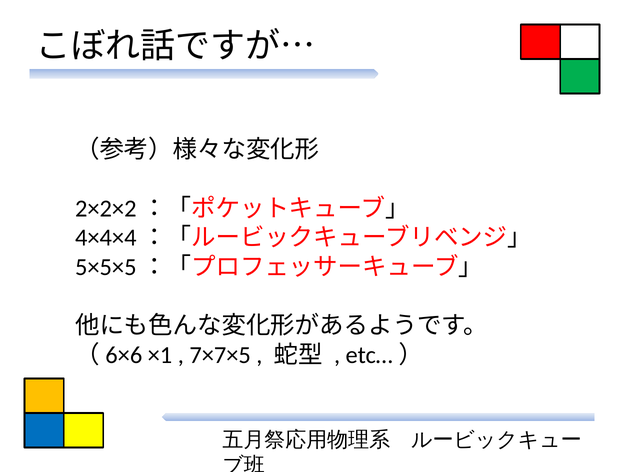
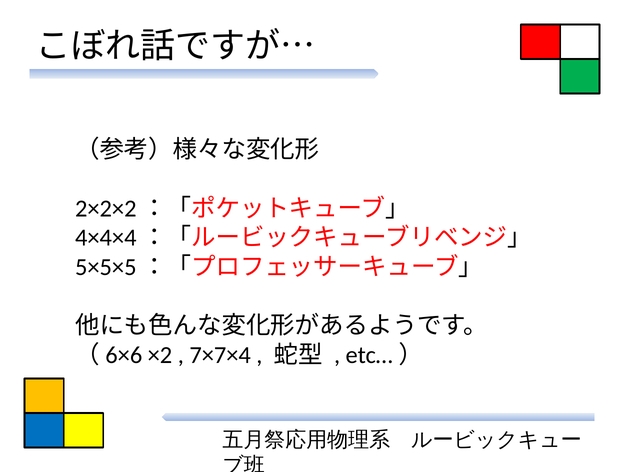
×1: ×1 -> ×2
7×7×5: 7×7×5 -> 7×7×4
